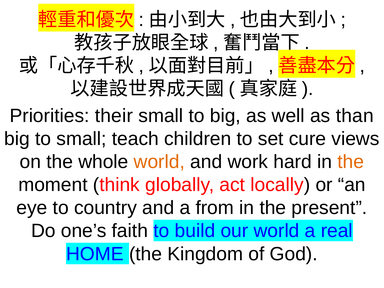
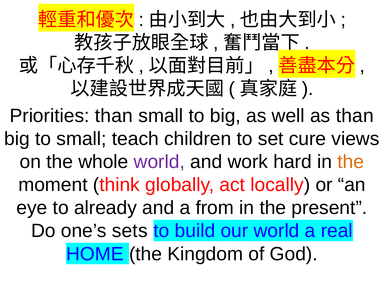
Priorities their: their -> than
world at (159, 162) colour: orange -> purple
country: country -> already
faith: faith -> sets
